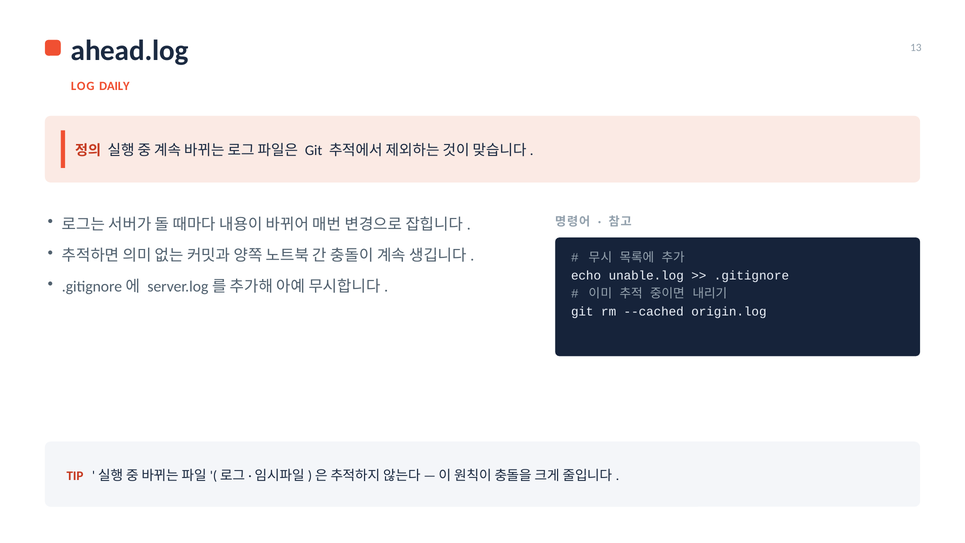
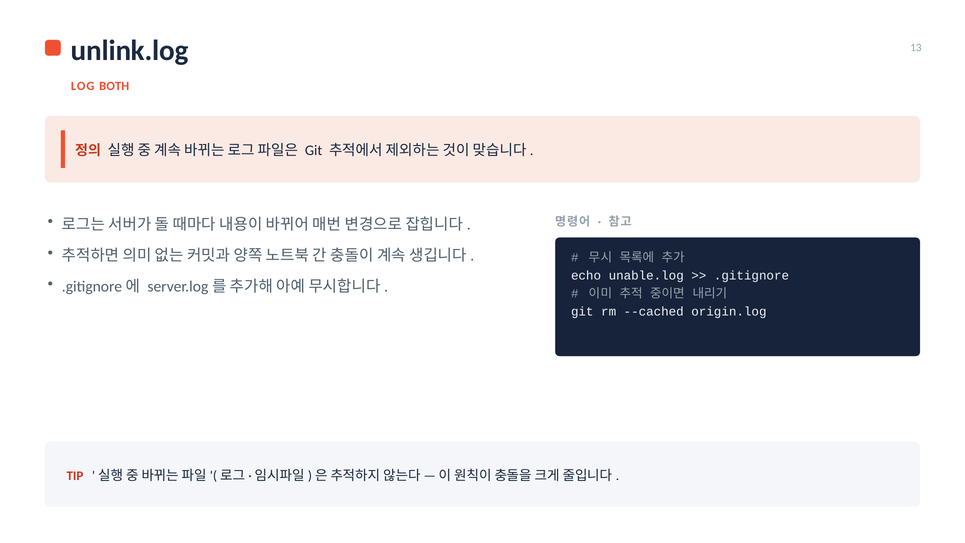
ahead.log: ahead.log -> unlink.log
DAILY: DAILY -> BOTH
